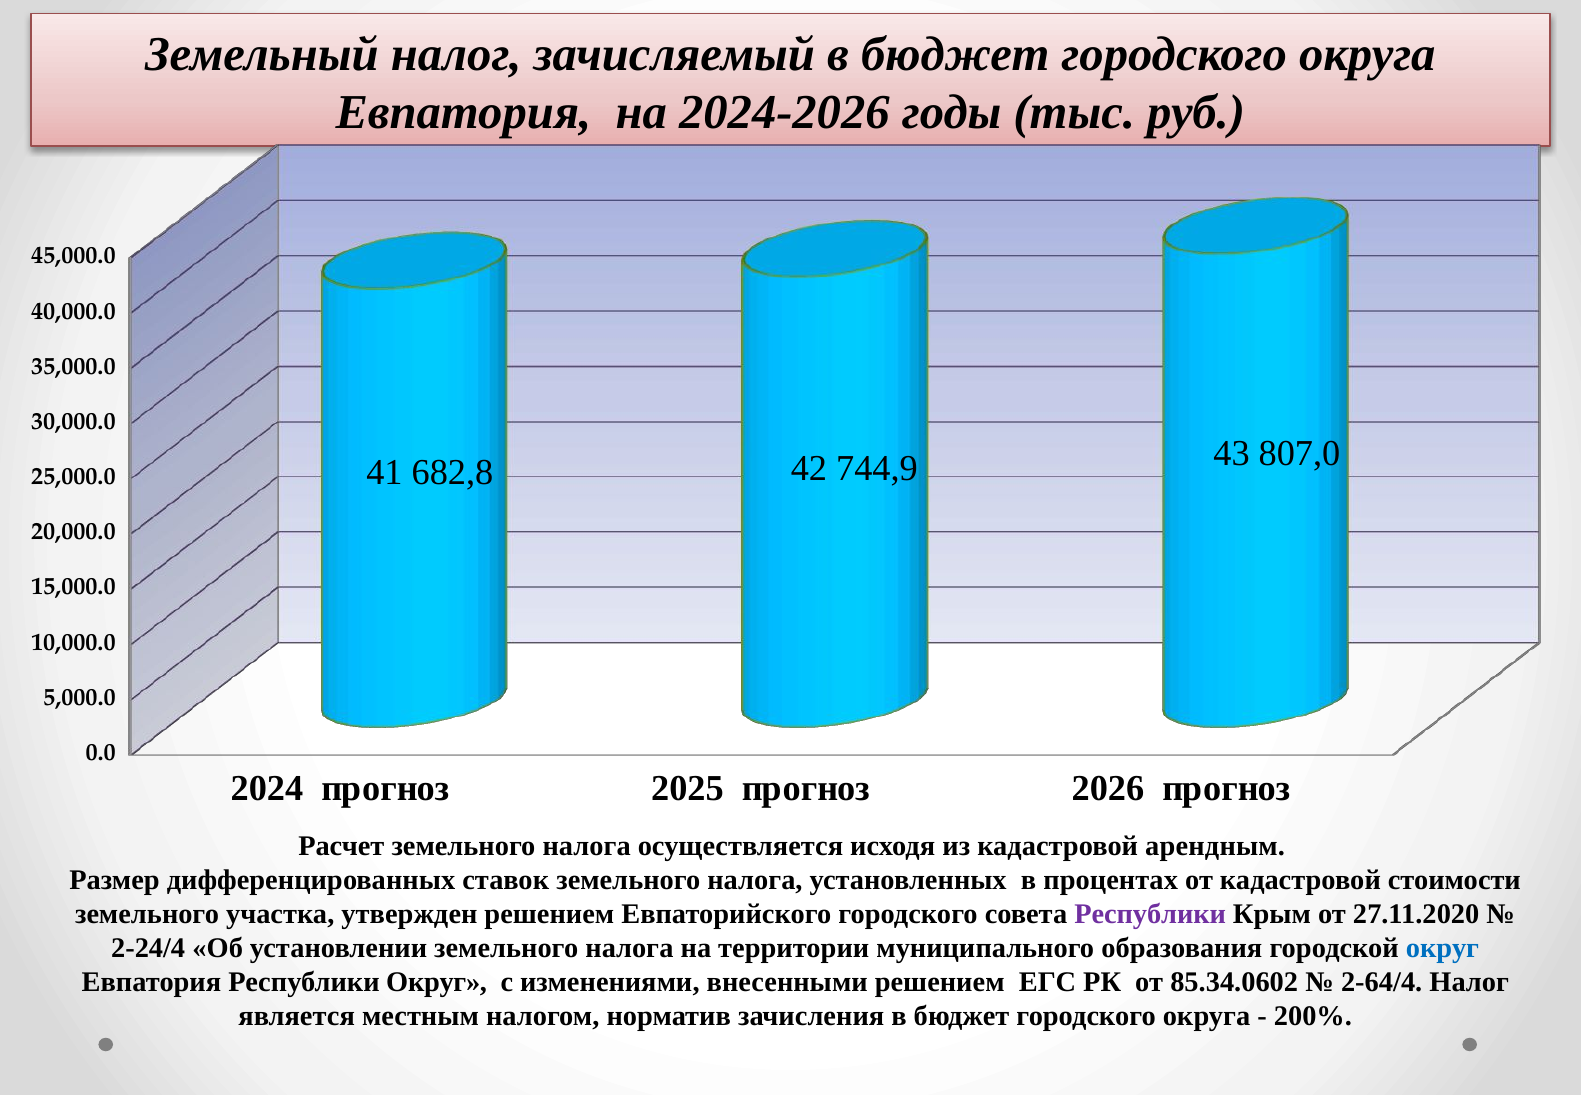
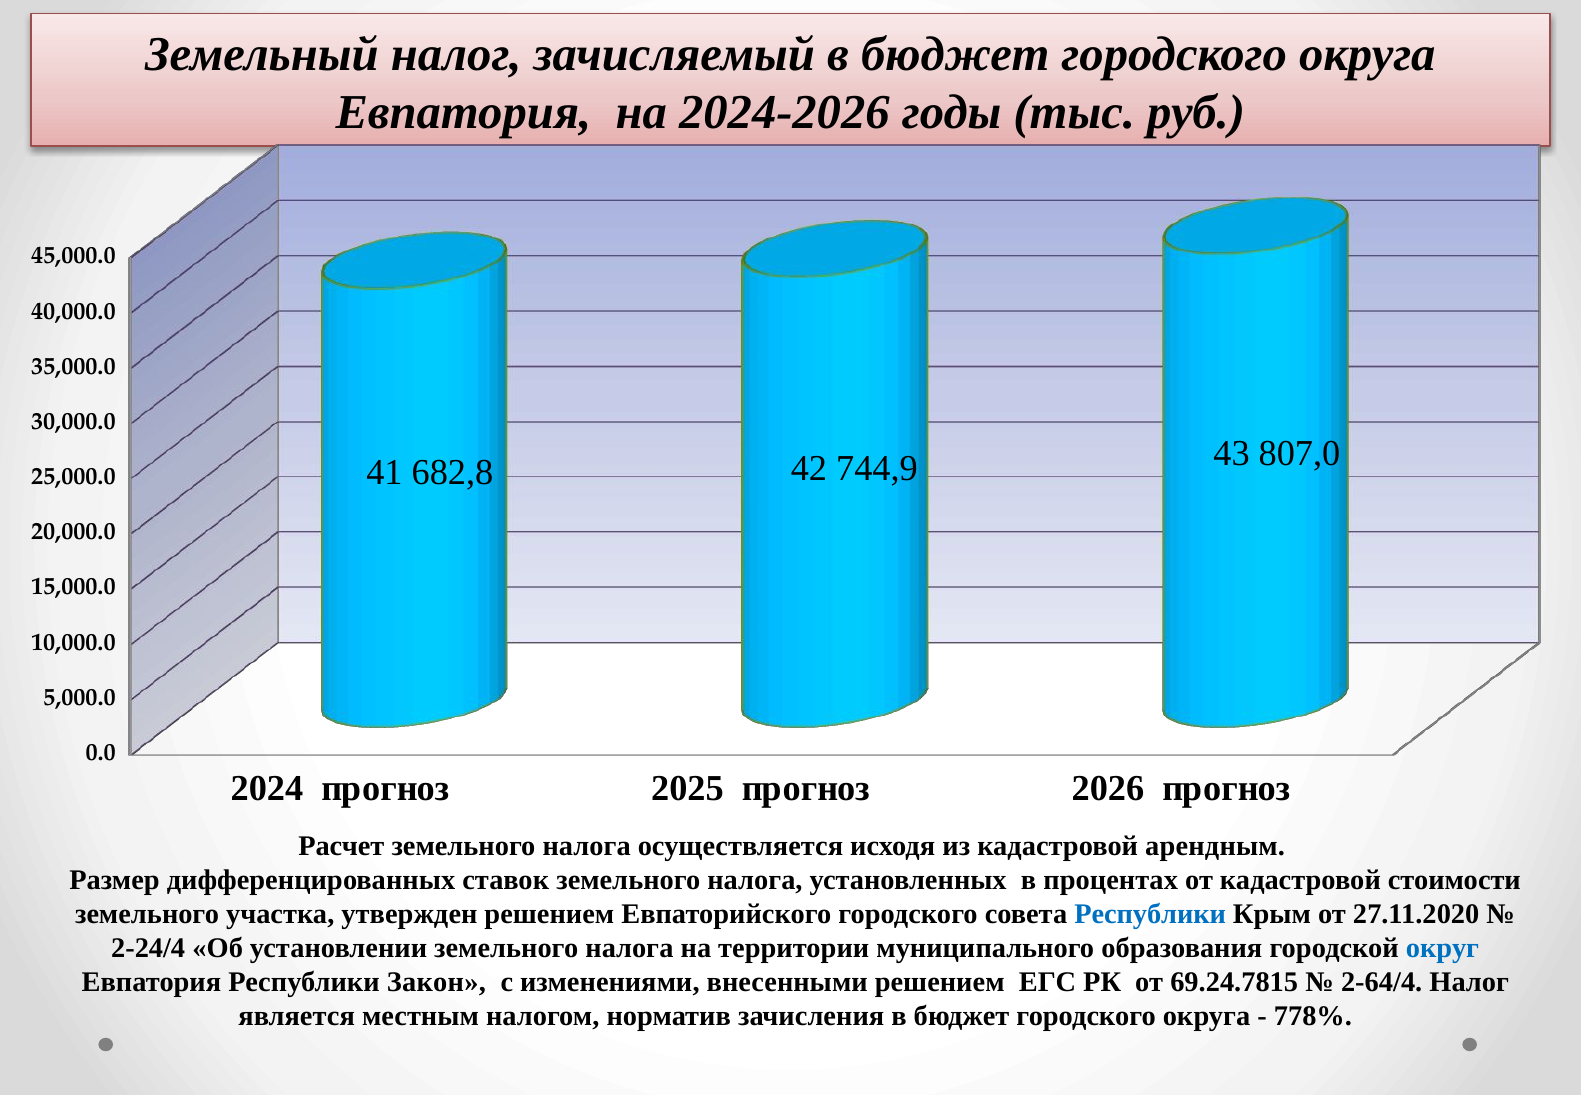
Республики at (1150, 914) colour: purple -> blue
Республики Округ: Округ -> Закон
85.34.0602: 85.34.0602 -> 69.24.7815
200%: 200% -> 778%
